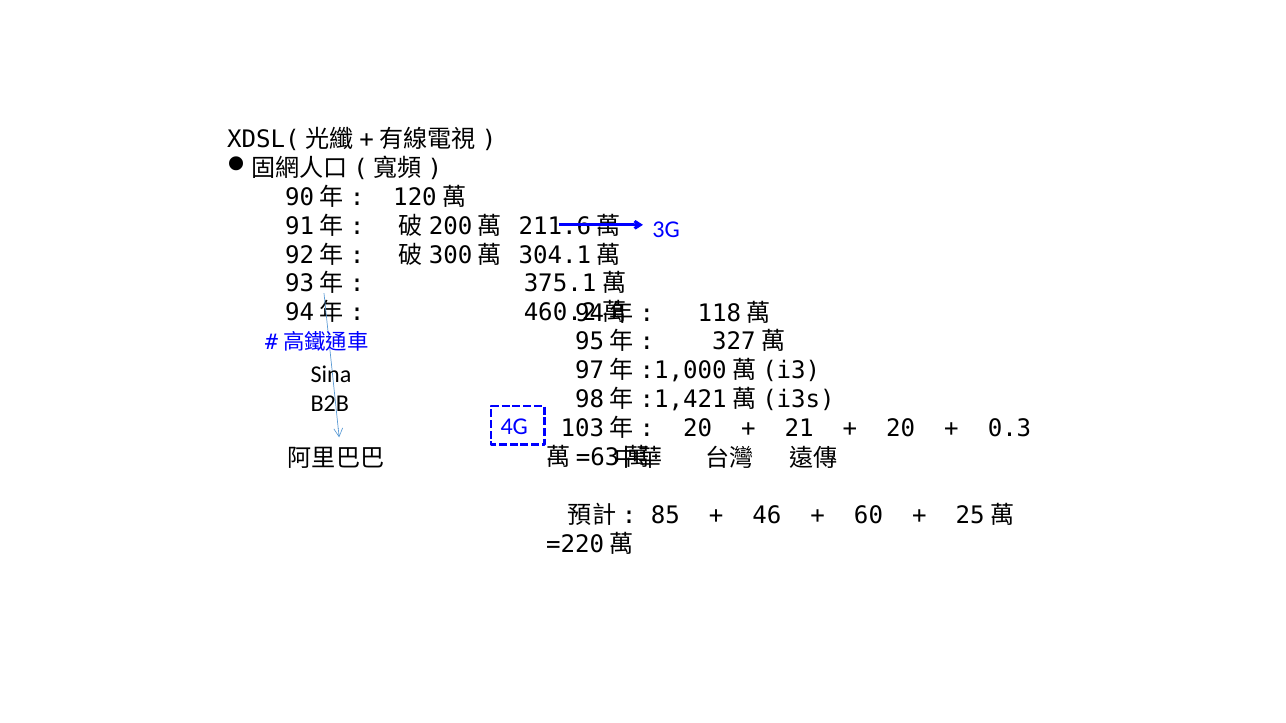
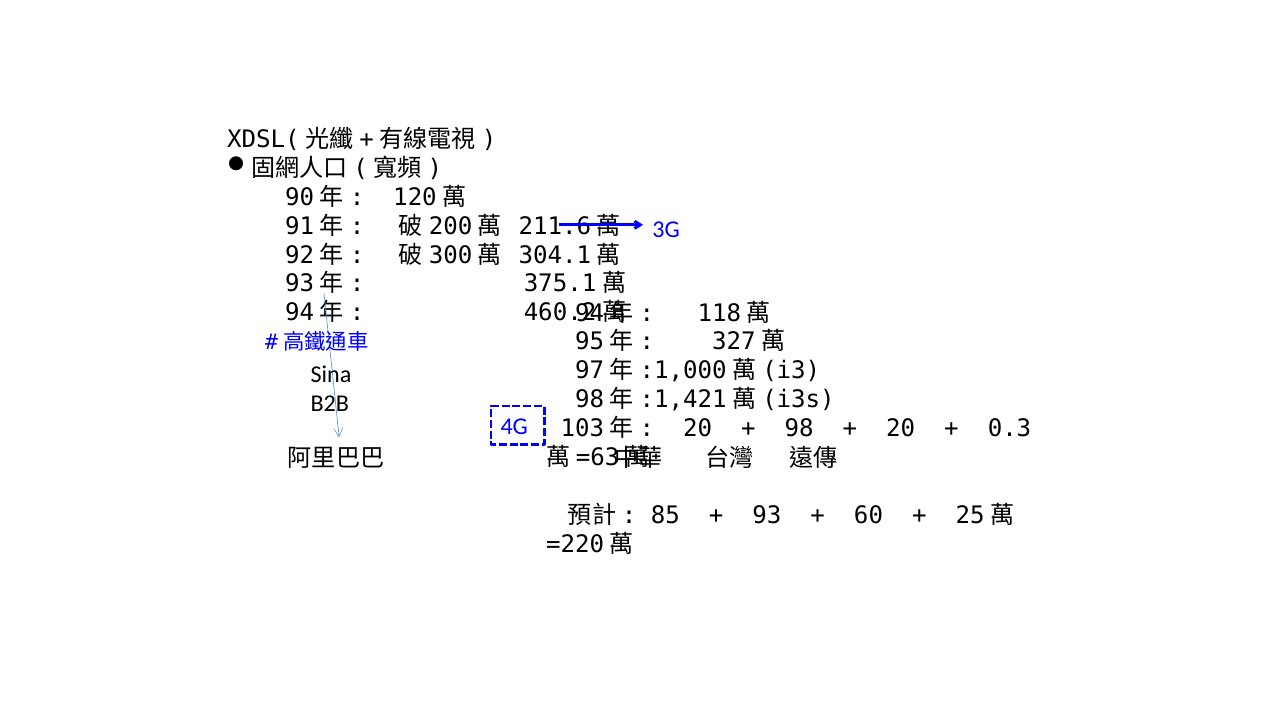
21: 21 -> 98
46: 46 -> 93
